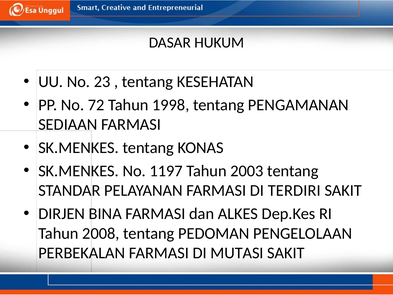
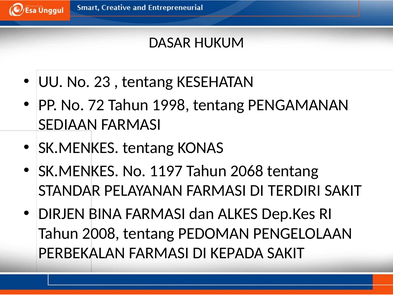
2003: 2003 -> 2068
MUTASI: MUTASI -> KEPADA
